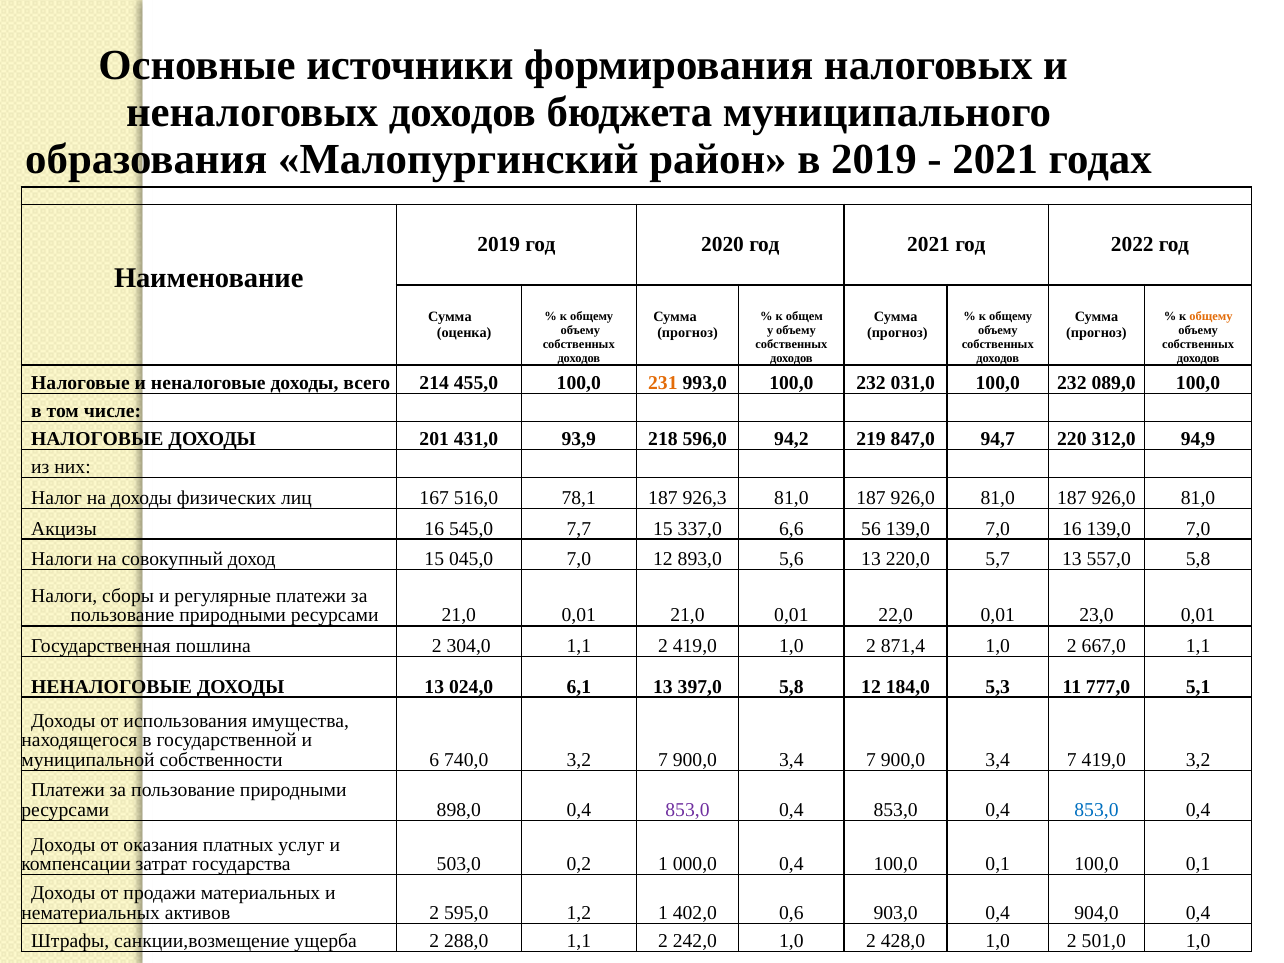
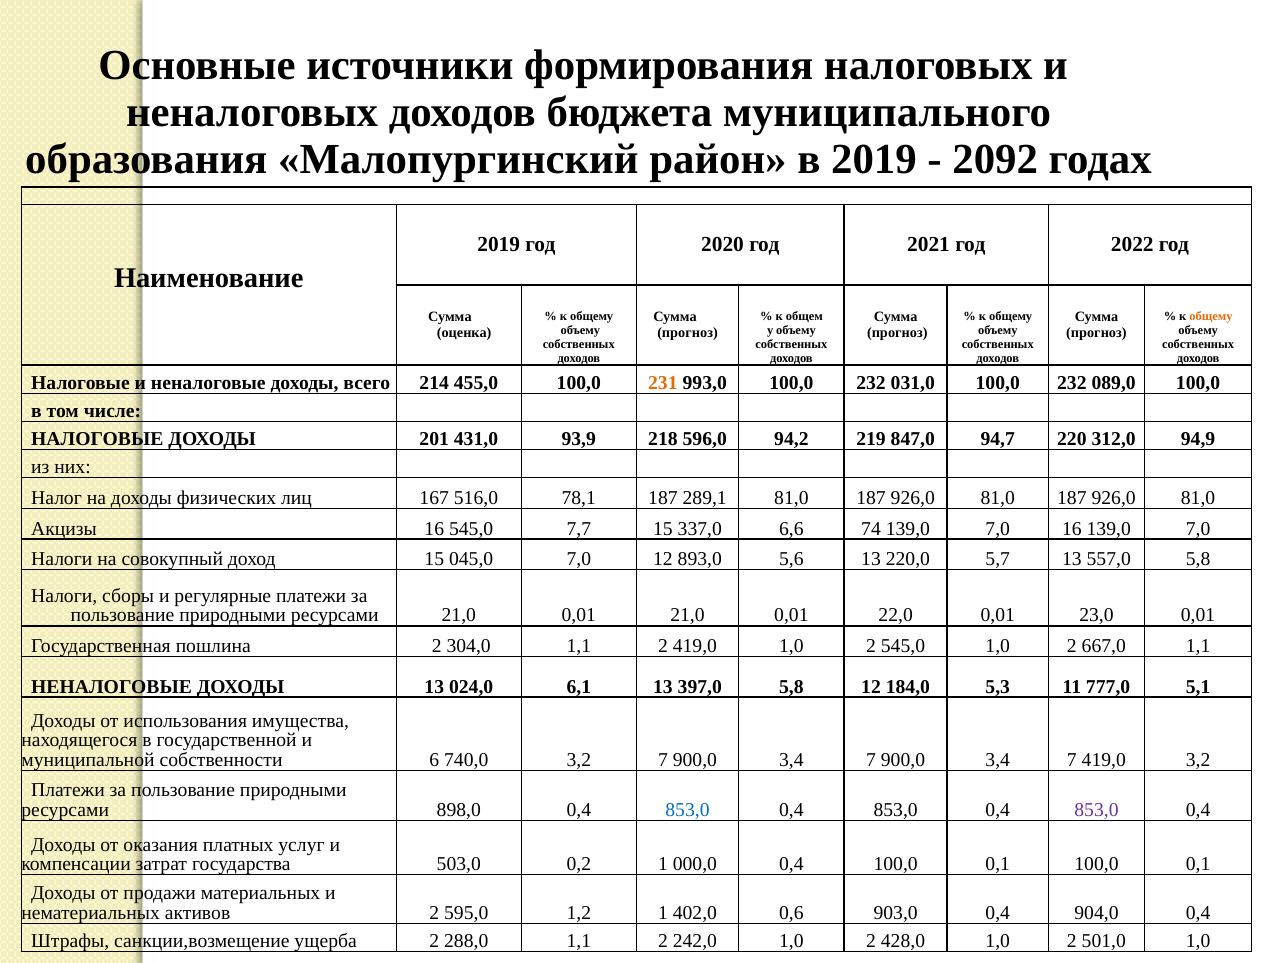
2021 at (995, 160): 2021 -> 2092
926,3: 926,3 -> 289,1
56: 56 -> 74
2 871,4: 871,4 -> 545,0
853,0 at (688, 810) colour: purple -> blue
853,0 at (1096, 810) colour: blue -> purple
